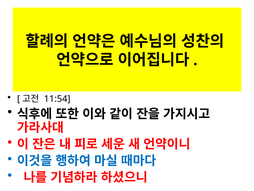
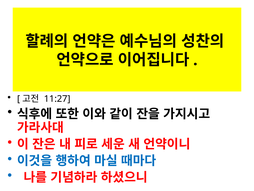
11:54: 11:54 -> 11:27
